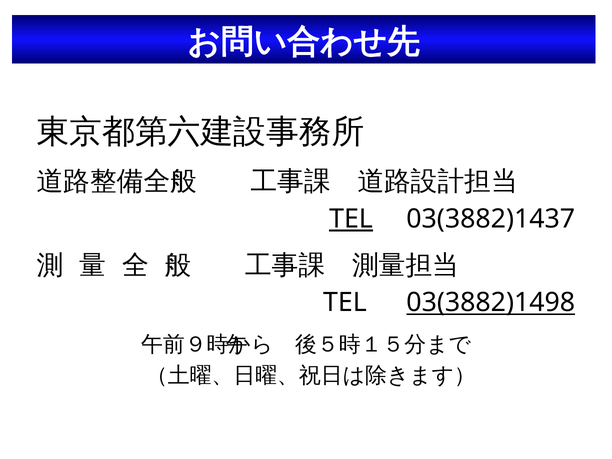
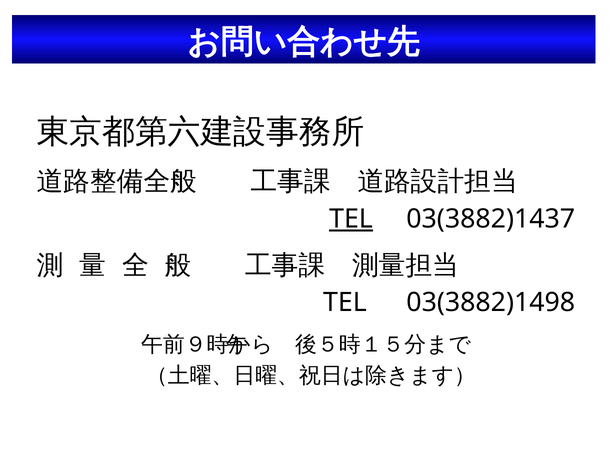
03(3882)1498 underline: present -> none
